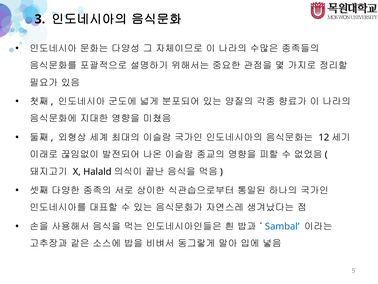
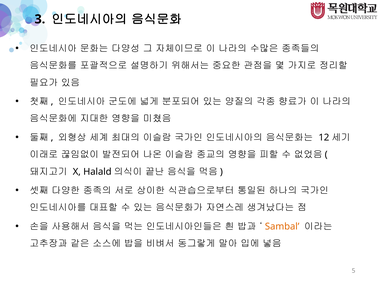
Sambal colour: blue -> orange
